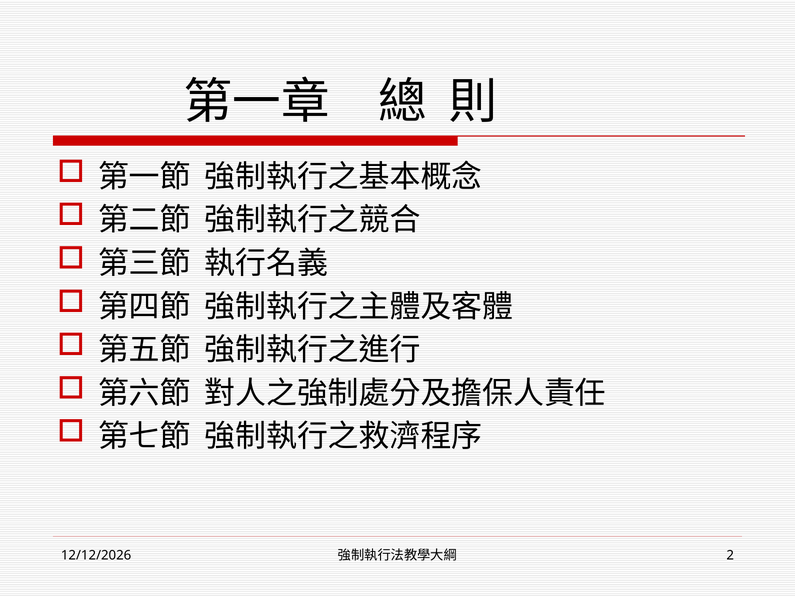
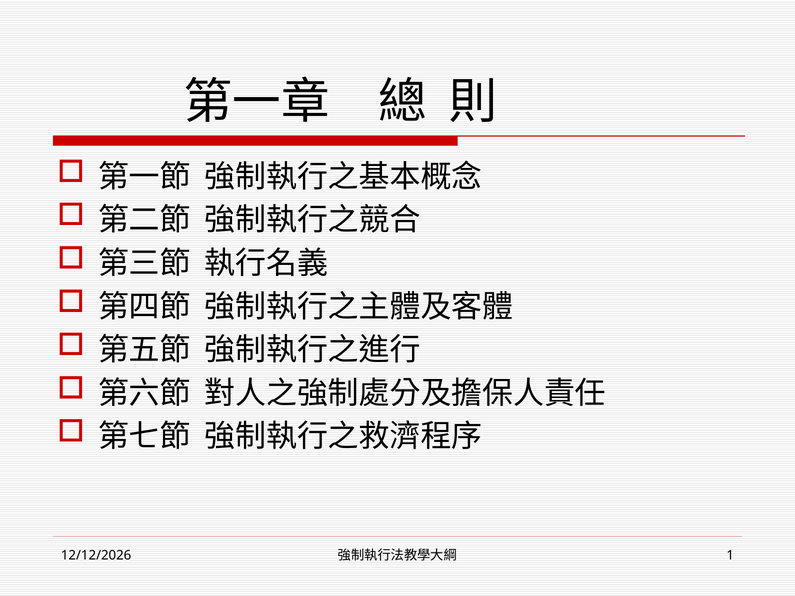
2: 2 -> 1
